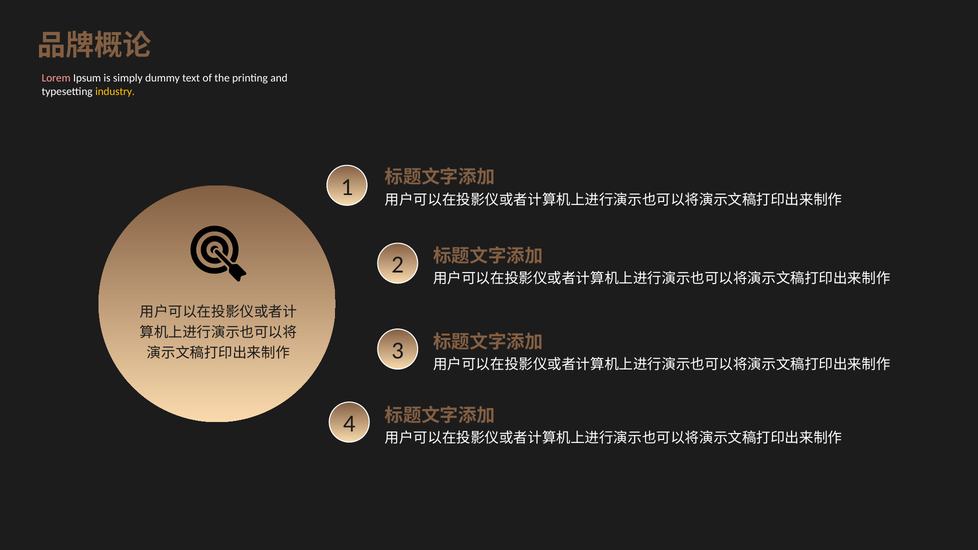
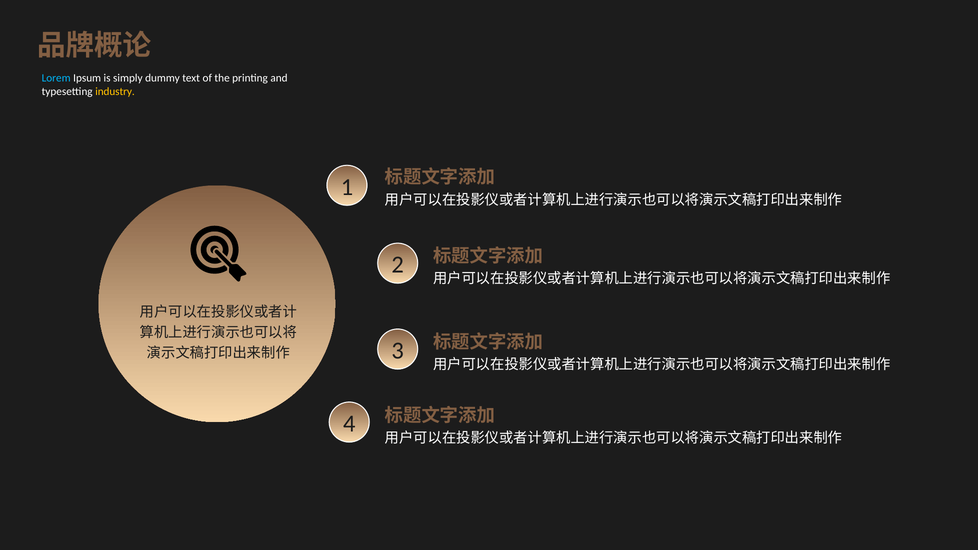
Lorem colour: pink -> light blue
